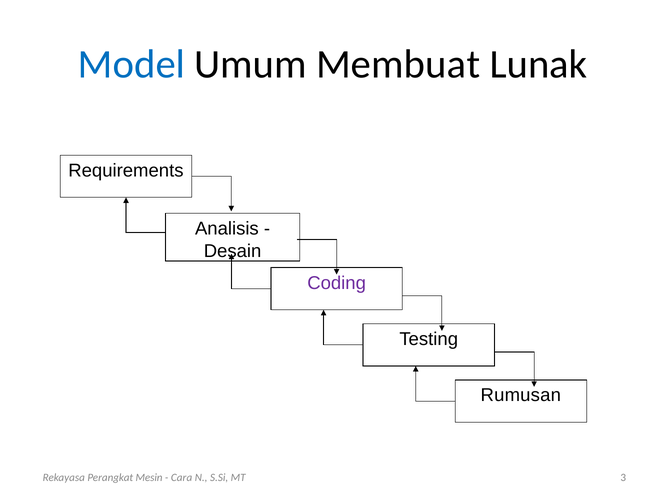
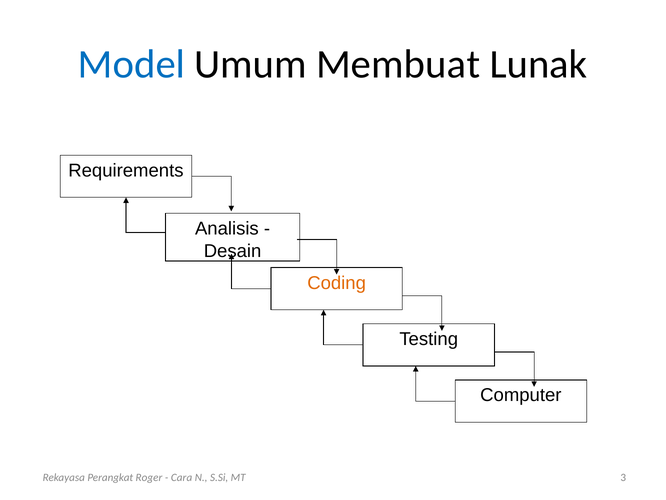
Coding colour: purple -> orange
Rumusan: Rumusan -> Computer
Mesin: Mesin -> Roger
